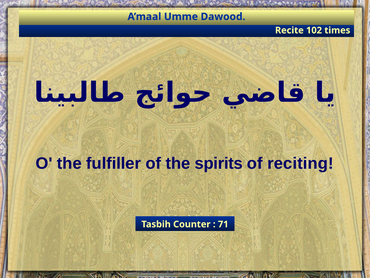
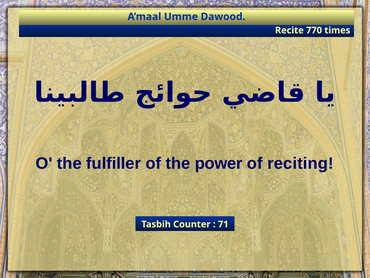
102: 102 -> 770
spirits: spirits -> power
